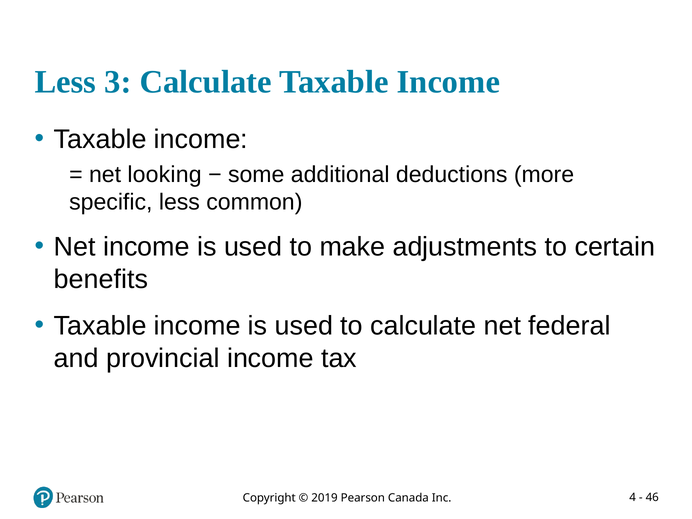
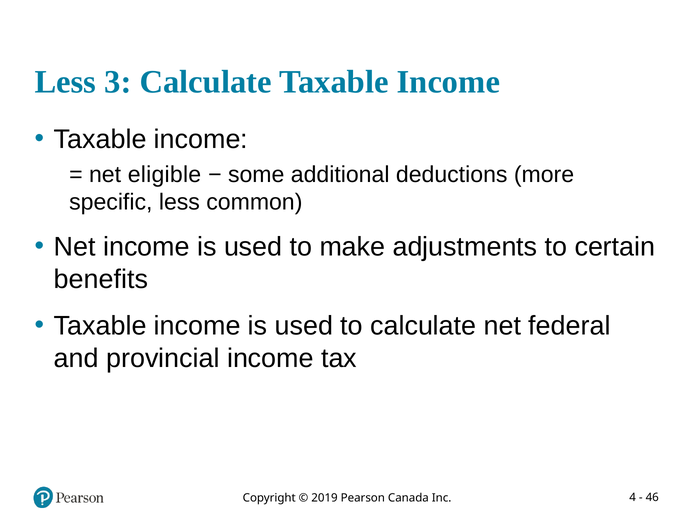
looking: looking -> eligible
